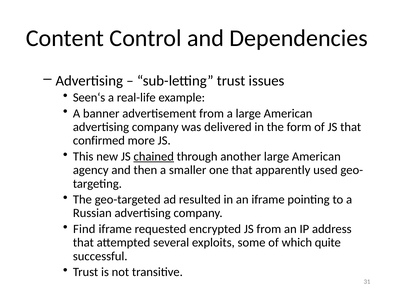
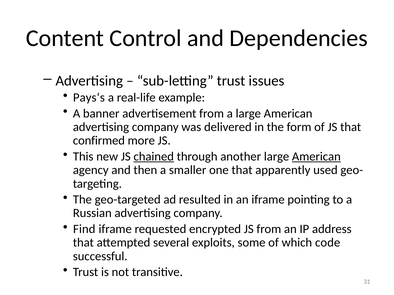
Seen‘s: Seen‘s -> Pays‘s
American at (316, 157) underline: none -> present
quite: quite -> code
